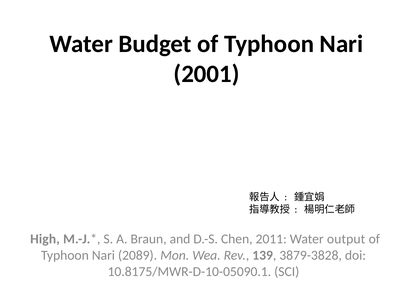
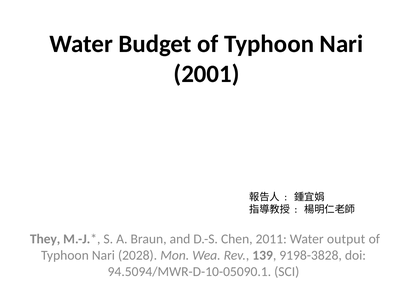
High: High -> They
2089: 2089 -> 2028
3879-3828: 3879-3828 -> 9198-3828
10.8175/MWR-D-10-05090.1: 10.8175/MWR-D-10-05090.1 -> 94.5094/MWR-D-10-05090.1
